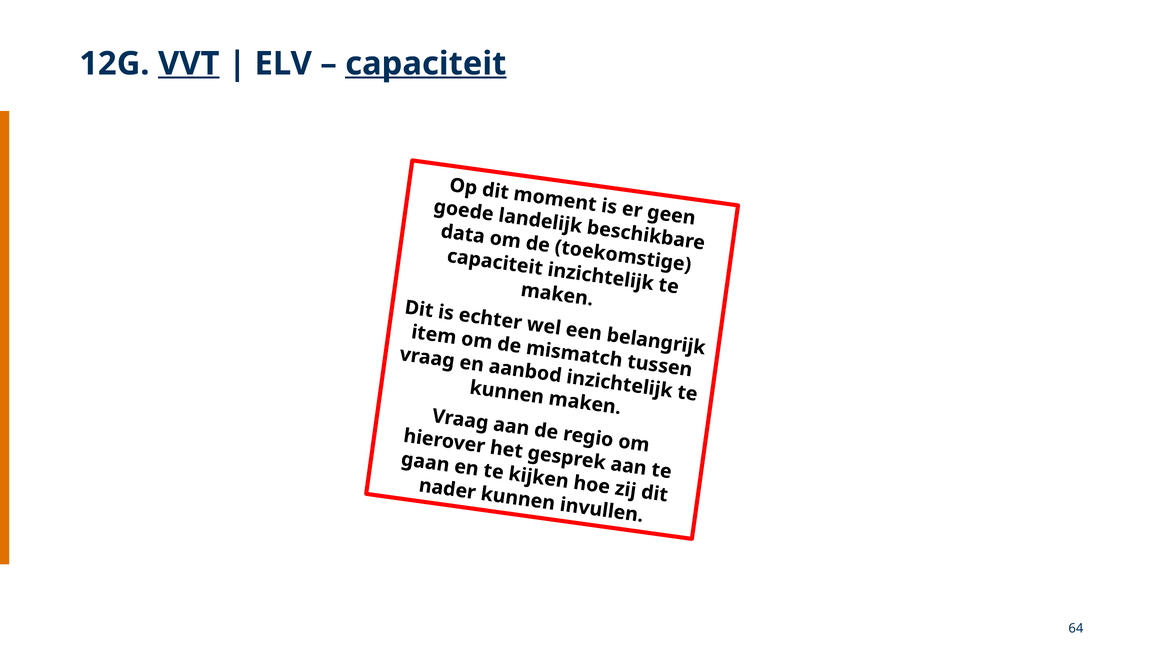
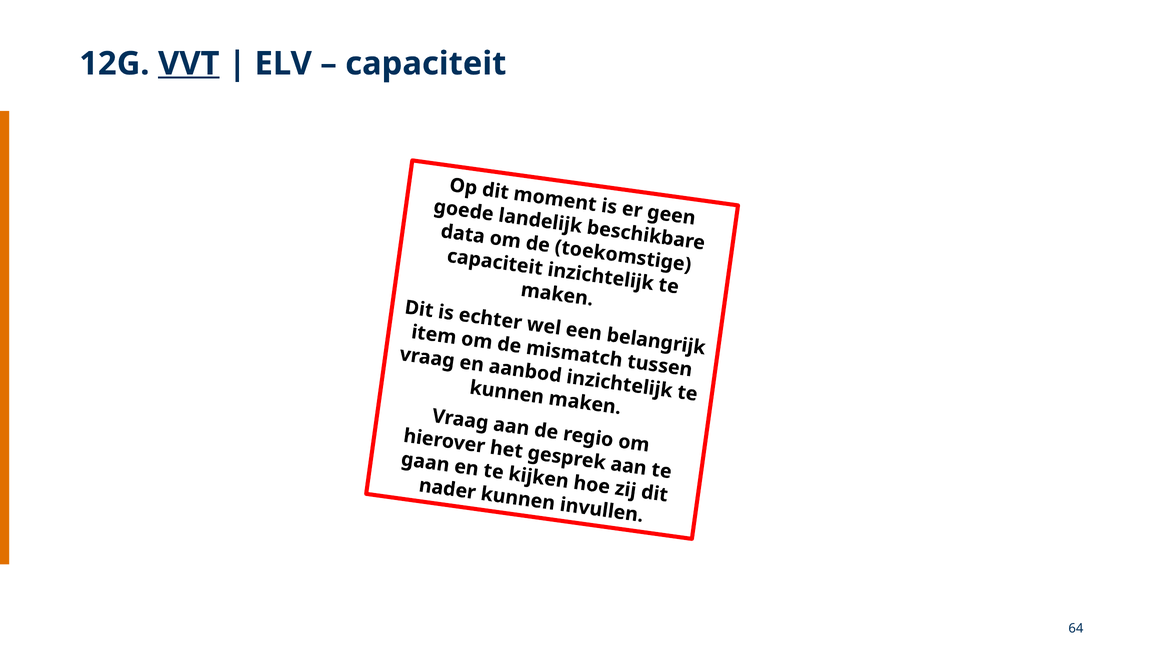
capaciteit at (426, 64) underline: present -> none
